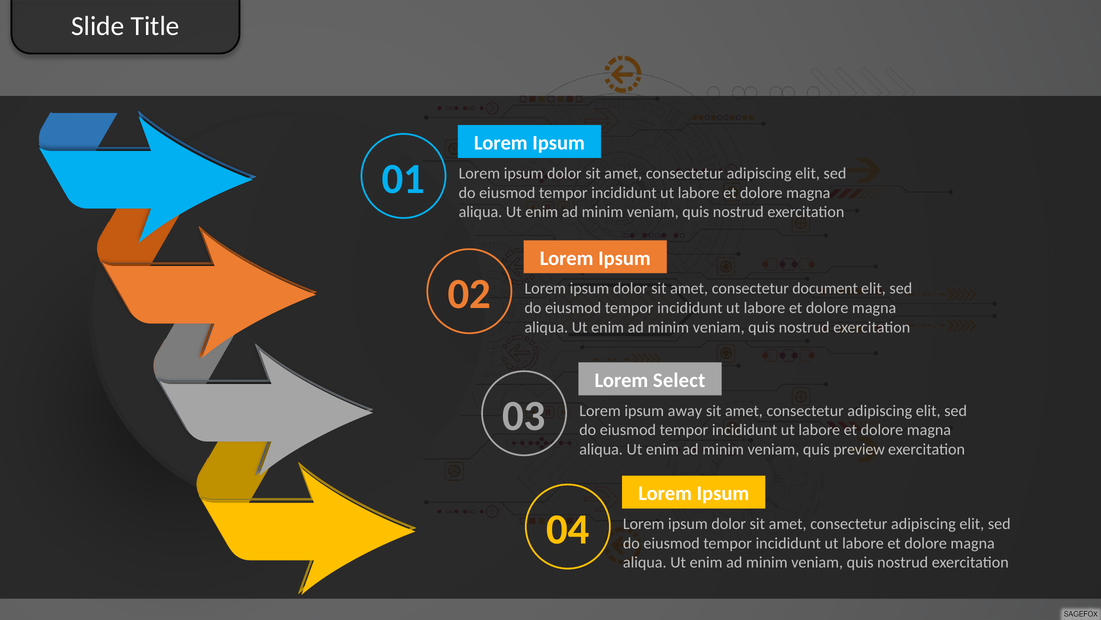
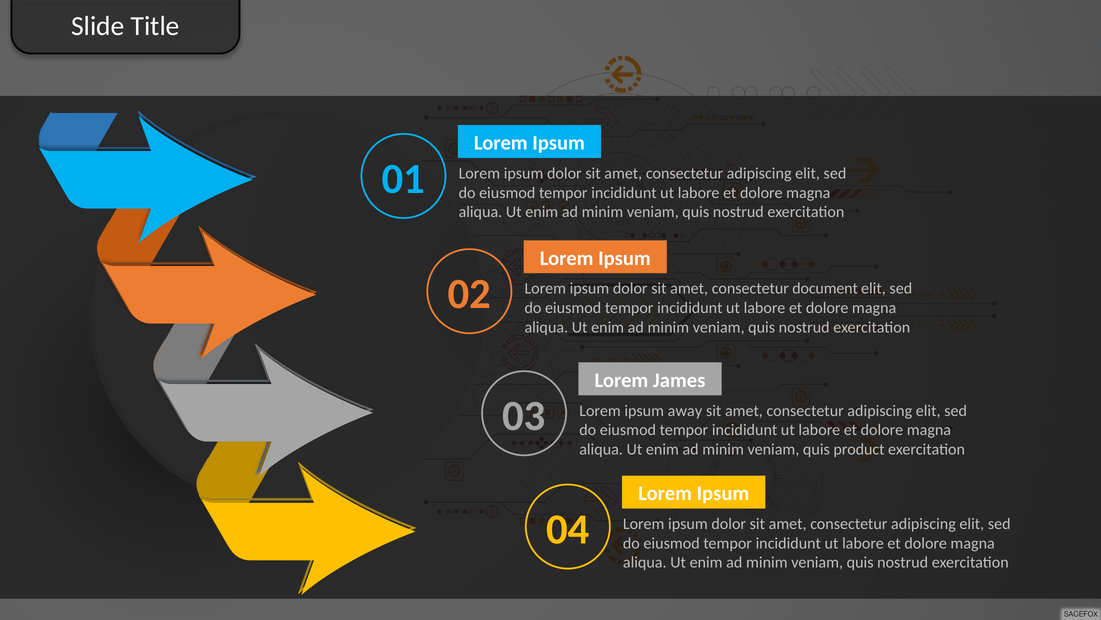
Select: Select -> James
preview: preview -> product
